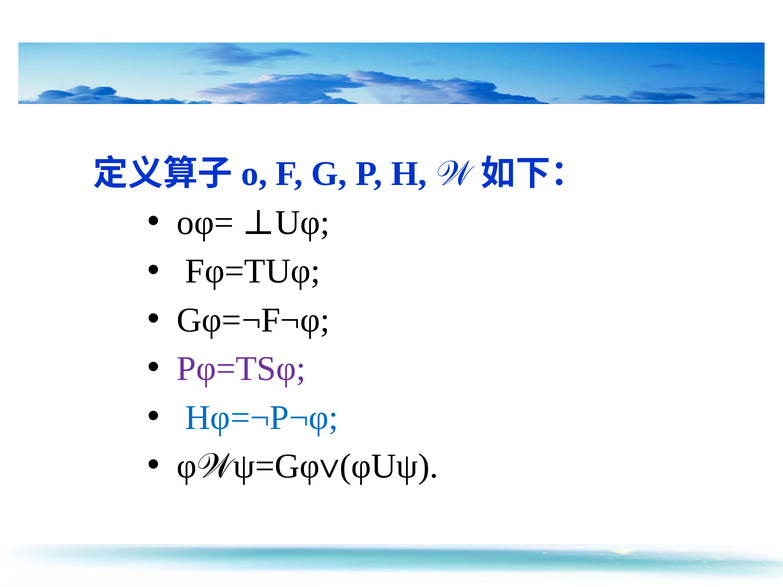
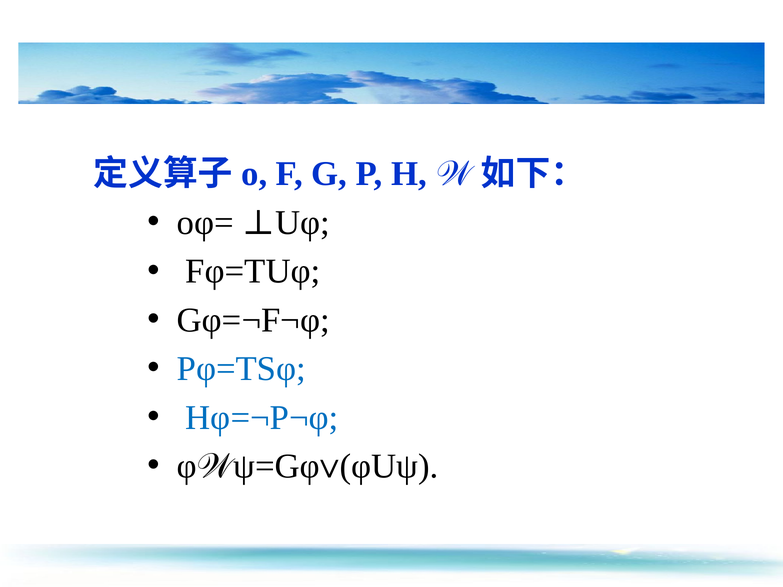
Pφ=ТSφ colour: purple -> blue
